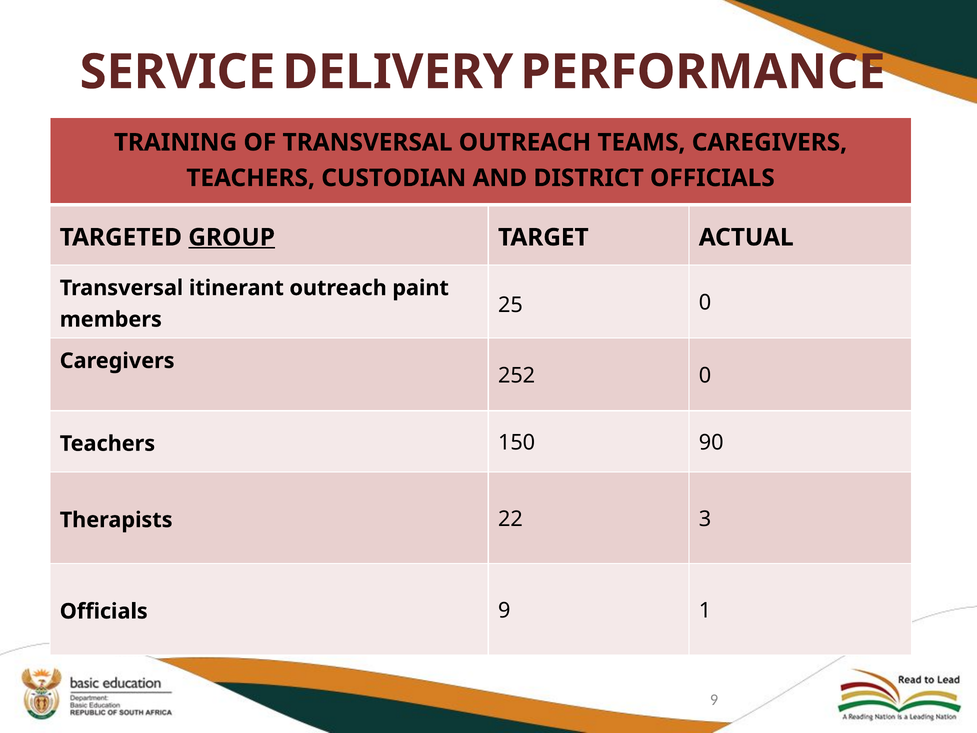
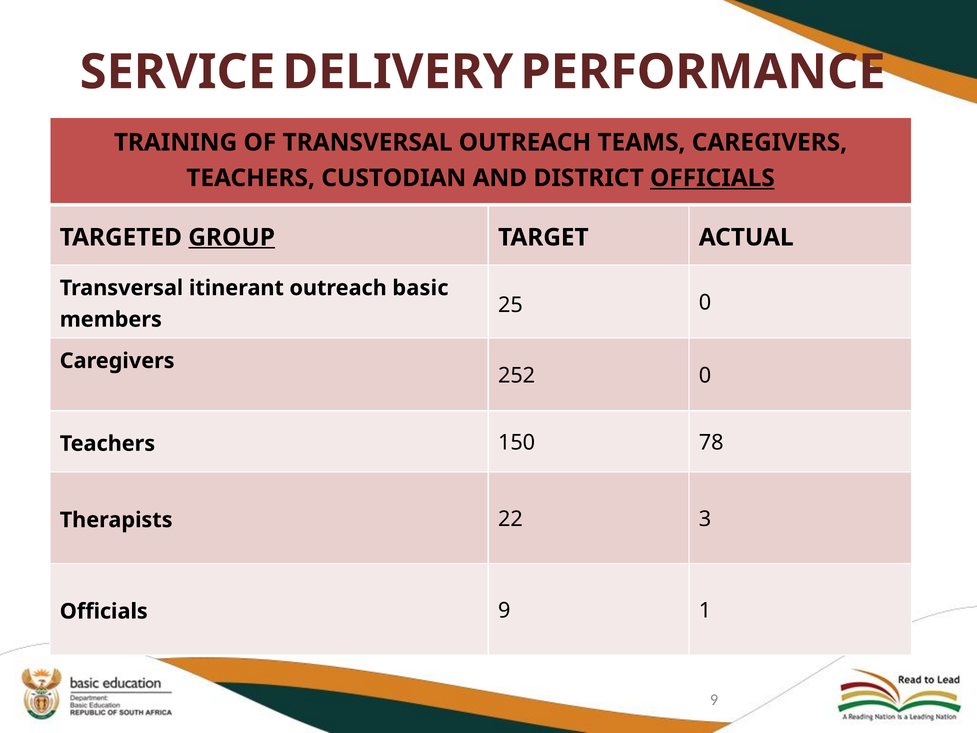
OFFICIALS at (712, 178) underline: none -> present
paint: paint -> basic
90: 90 -> 78
